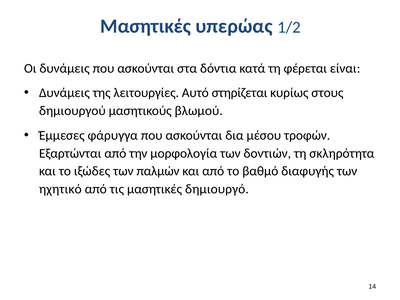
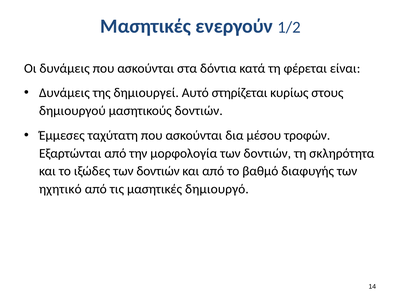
υπερώας: υπερώας -> ενεργούν
λειτουργίες: λειτουργίες -> δημιουργεί
μασητικούς βλωμού: βλωμού -> δοντιών
φάρυγγα: φάρυγγα -> ταχύτατη
ιξώδες των παλμών: παλμών -> δοντιών
